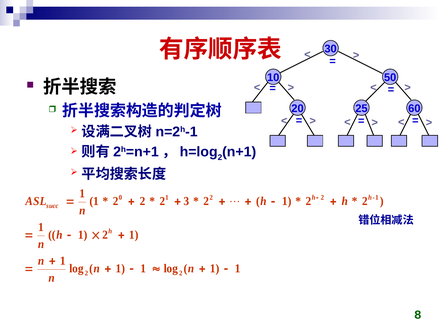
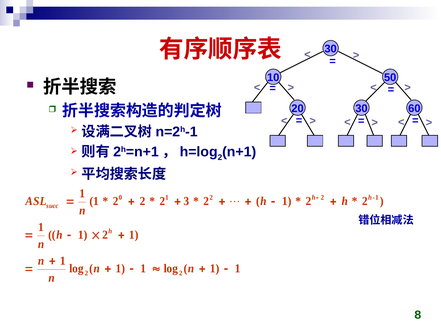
20 25: 25 -> 30
